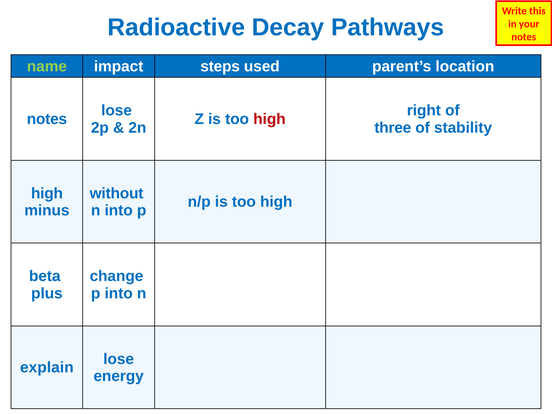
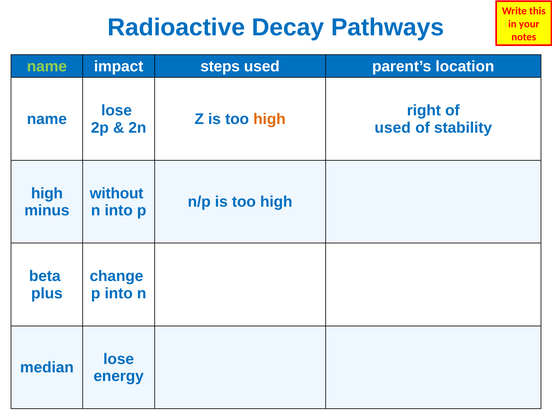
notes at (47, 119): notes -> name
high at (269, 119) colour: red -> orange
three at (393, 128): three -> used
explain: explain -> median
